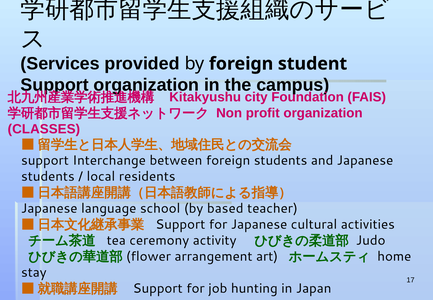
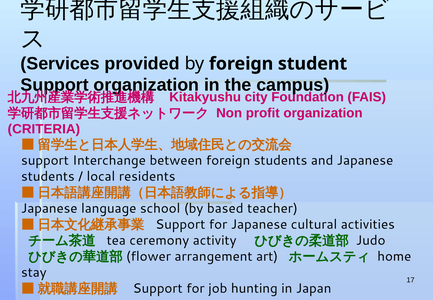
CLASSES: CLASSES -> CRITERIA
